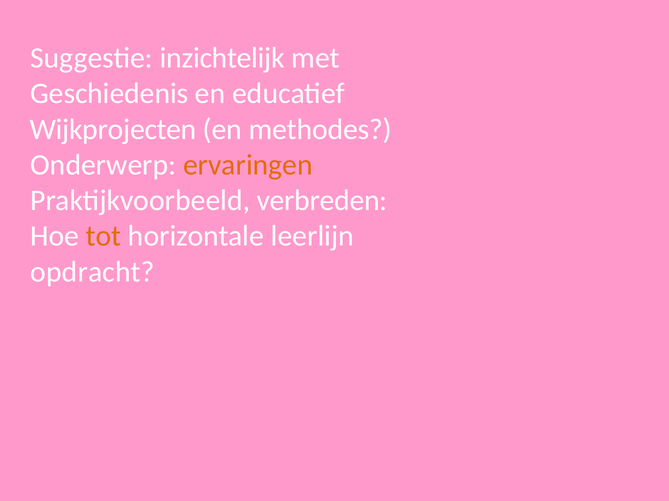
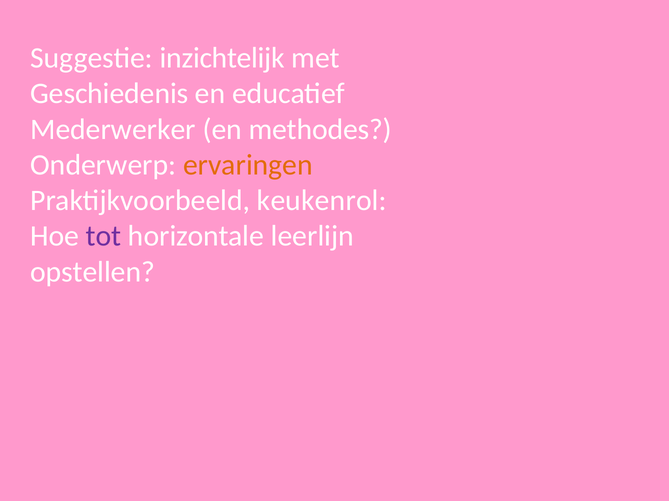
Wijkprojecten: Wijkprojecten -> Mederwerker
verbreden: verbreden -> keukenrol
tot colour: orange -> purple
opdracht: opdracht -> opstellen
